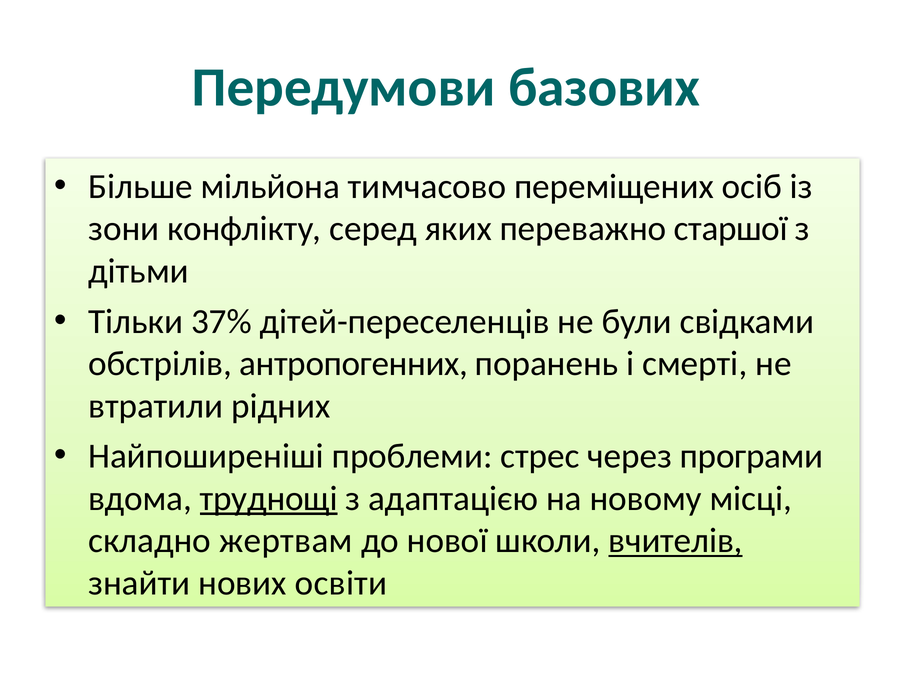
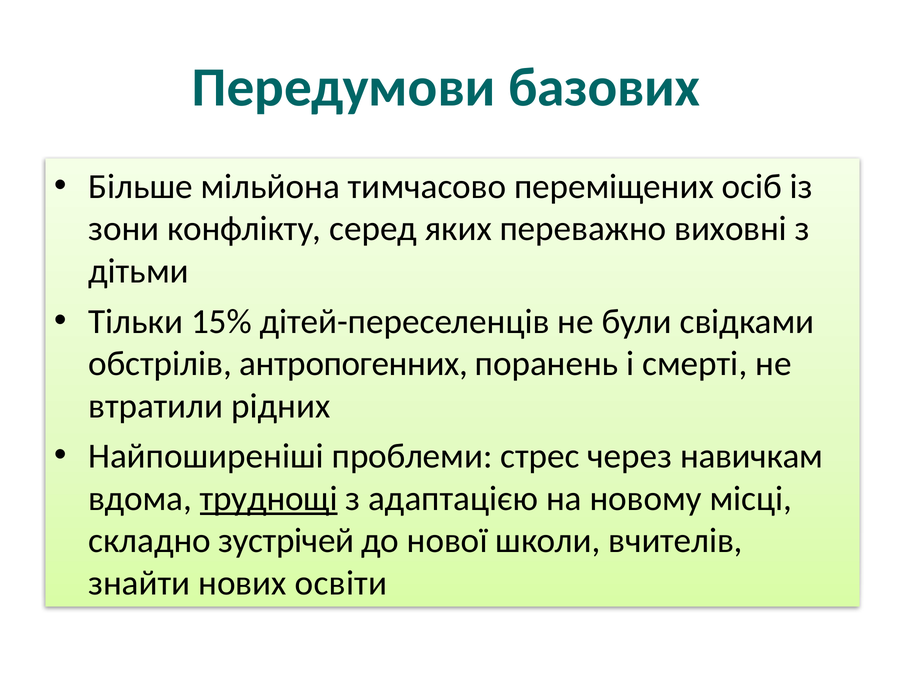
старшої: старшої -> виховні
37%: 37% -> 15%
програми: програми -> навичкам
жертвам: жертвам -> зустрічей
вчителів underline: present -> none
